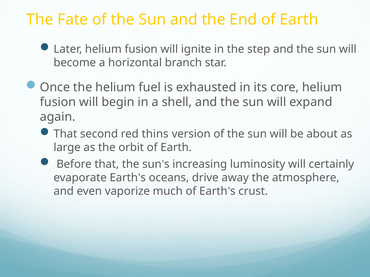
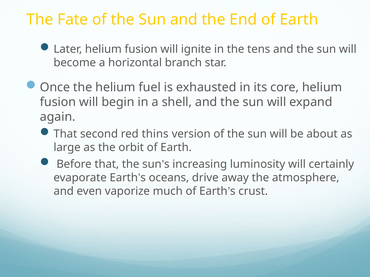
step: step -> tens
